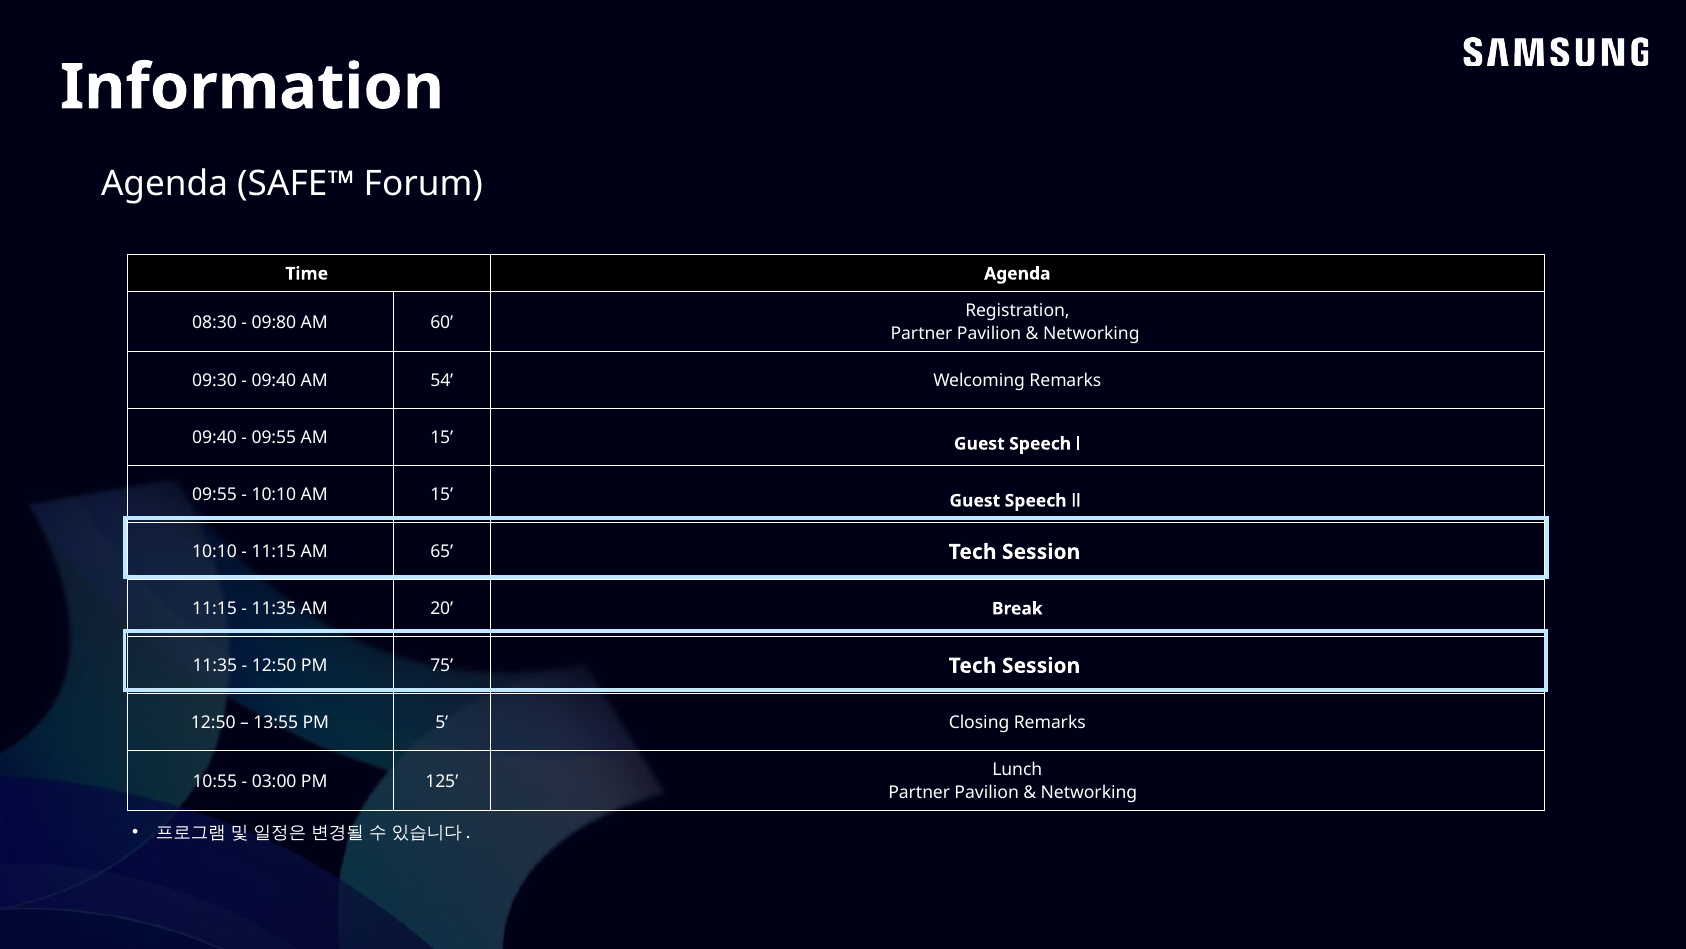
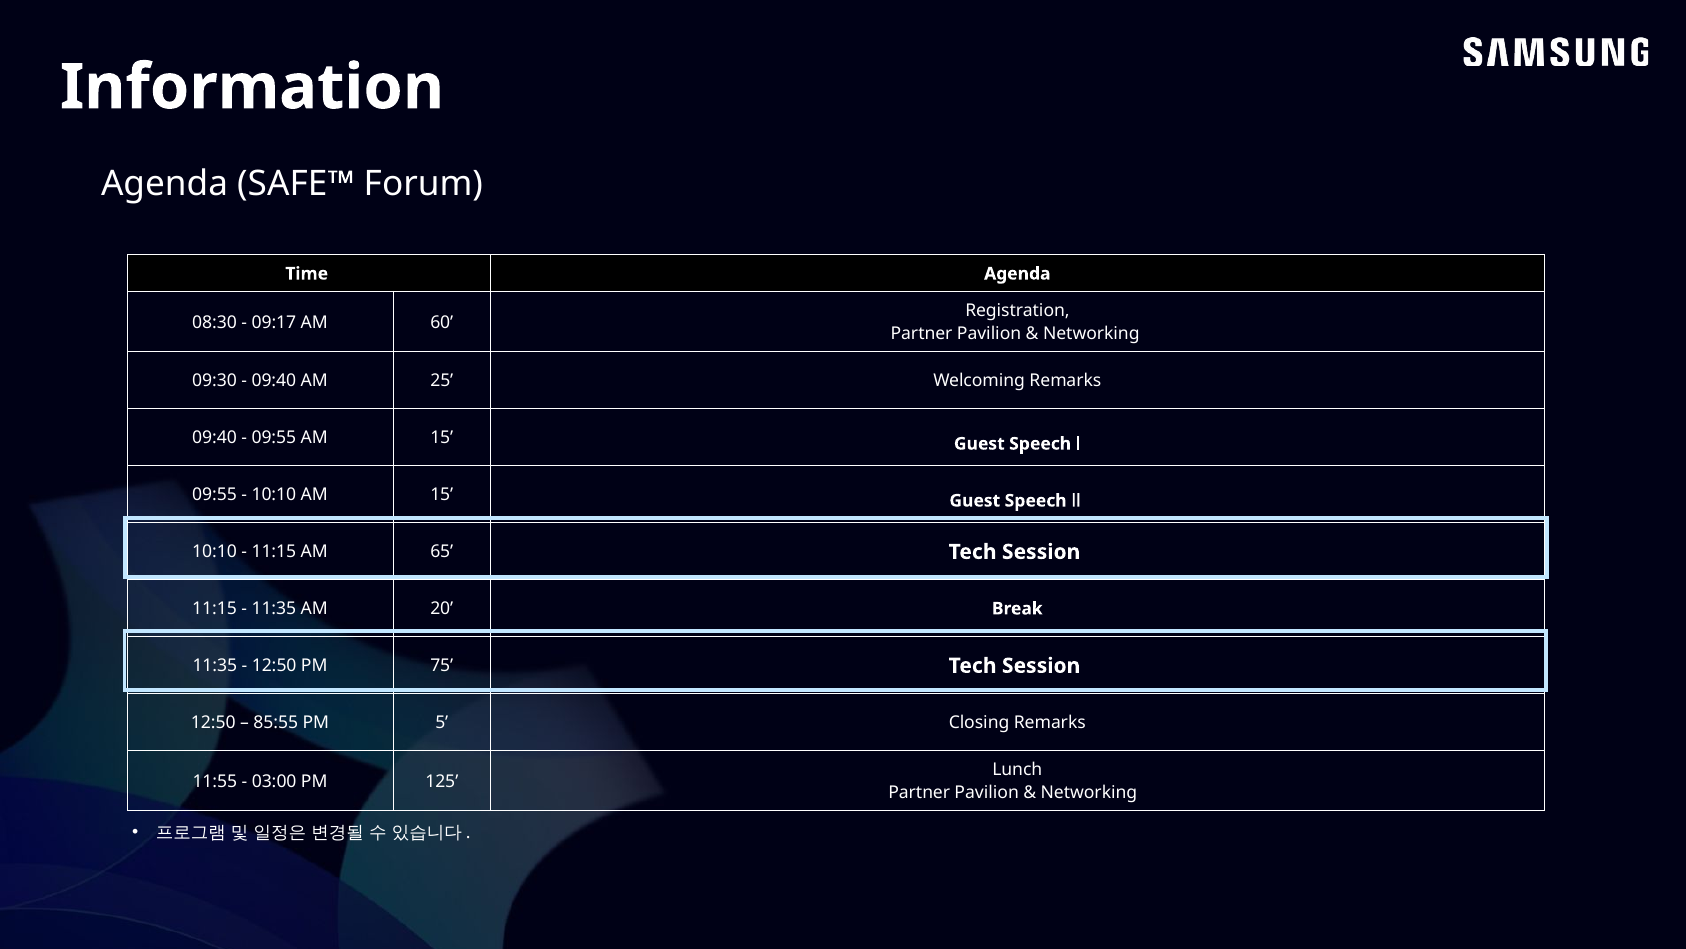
09:80: 09:80 -> 09:17
54: 54 -> 25
13:55: 13:55 -> 85:55
10:55: 10:55 -> 11:55
